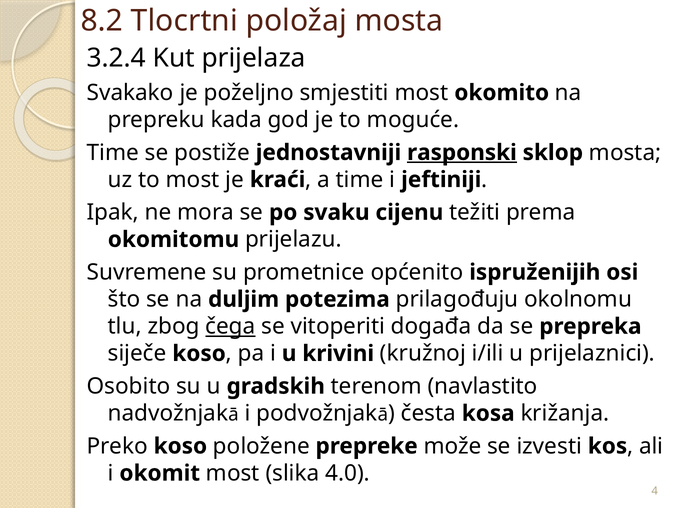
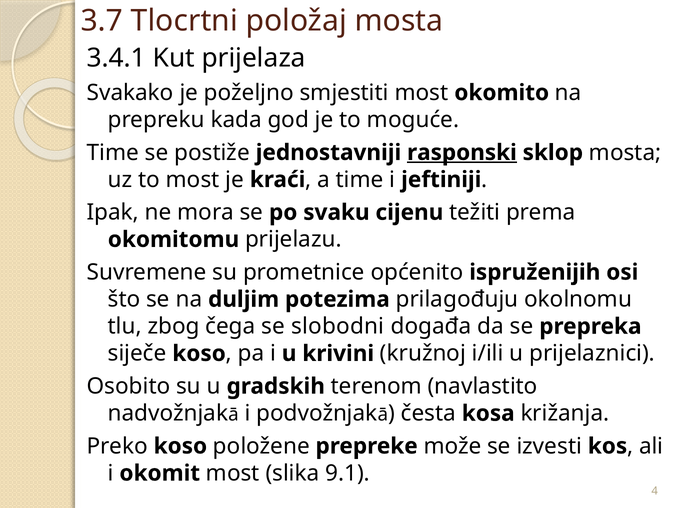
8.2: 8.2 -> 3.7
3.2.4: 3.2.4 -> 3.4.1
čega underline: present -> none
vitoperiti: vitoperiti -> slobodni
4.0: 4.0 -> 9.1
